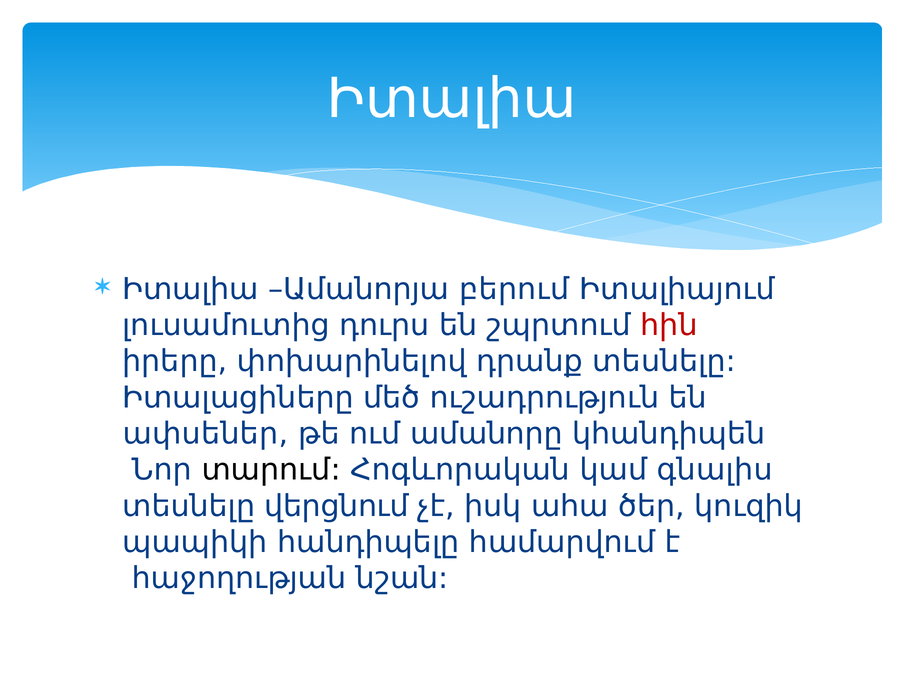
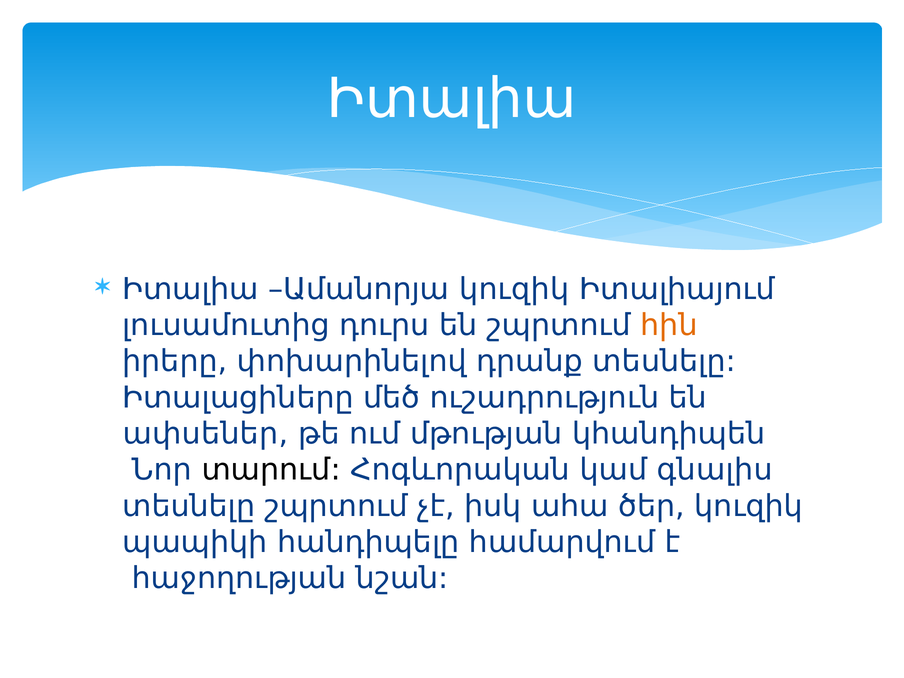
Ամանորյա բերում: բերում -> կուզիկ
հին colour: red -> orange
ամանորը: ամանորը -> մթության
տեսնելը վերցնում: վերցնում -> շպրտում
